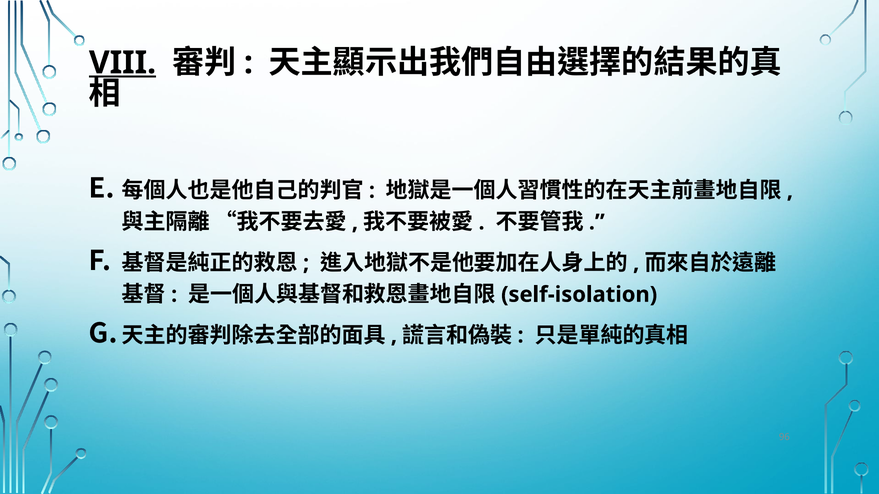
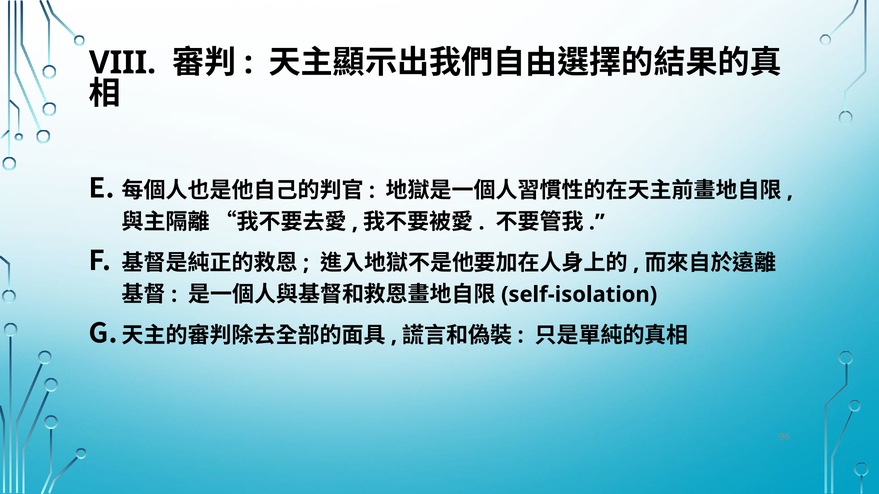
VIII underline: present -> none
